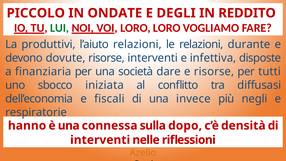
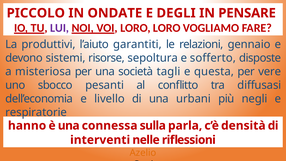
REDDITO: REDDITO -> PENSARE
LUI colour: green -> purple
l’aiuto relazioni: relazioni -> garantiti
durante: durante -> gennaio
dovute: dovute -> sistemi
risorse interventi: interventi -> sepoltura
infettiva: infettiva -> sofferto
finanziaria: finanziaria -> misteriosa
dare: dare -> tagli
e risorse: risorse -> questa
tutti: tutti -> vere
iniziata: iniziata -> pesanti
fiscali: fiscali -> livello
invece: invece -> urbani
dopo: dopo -> parla
